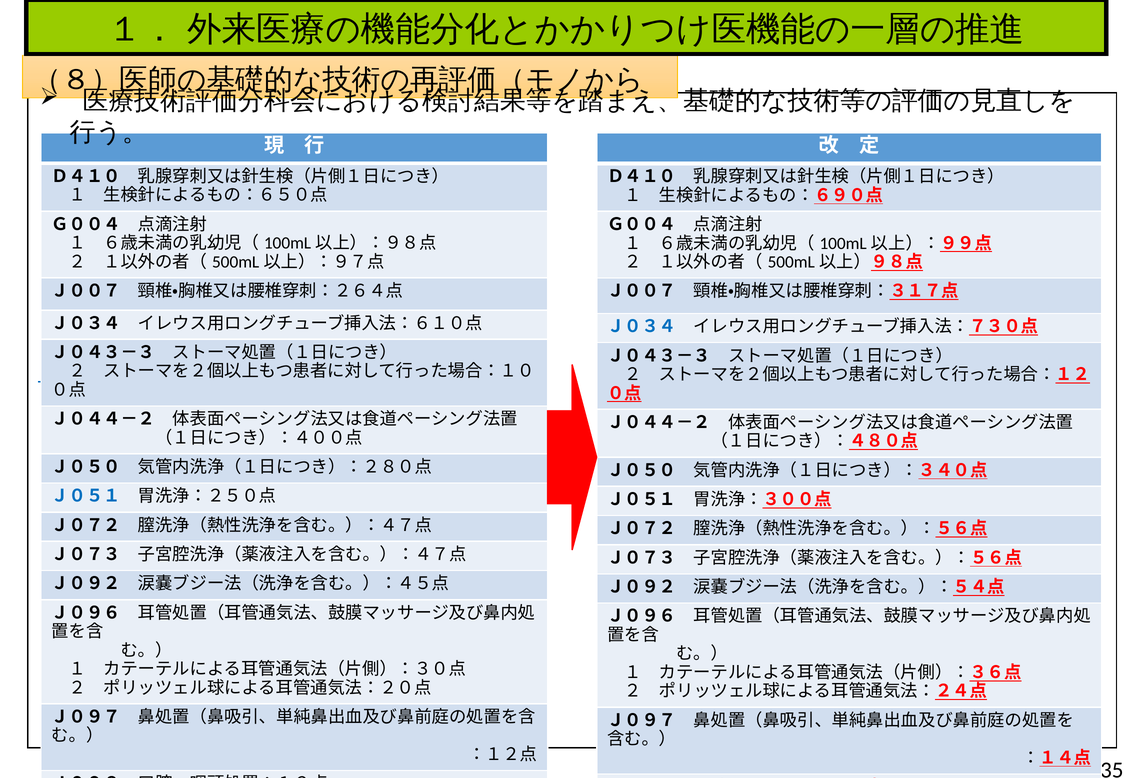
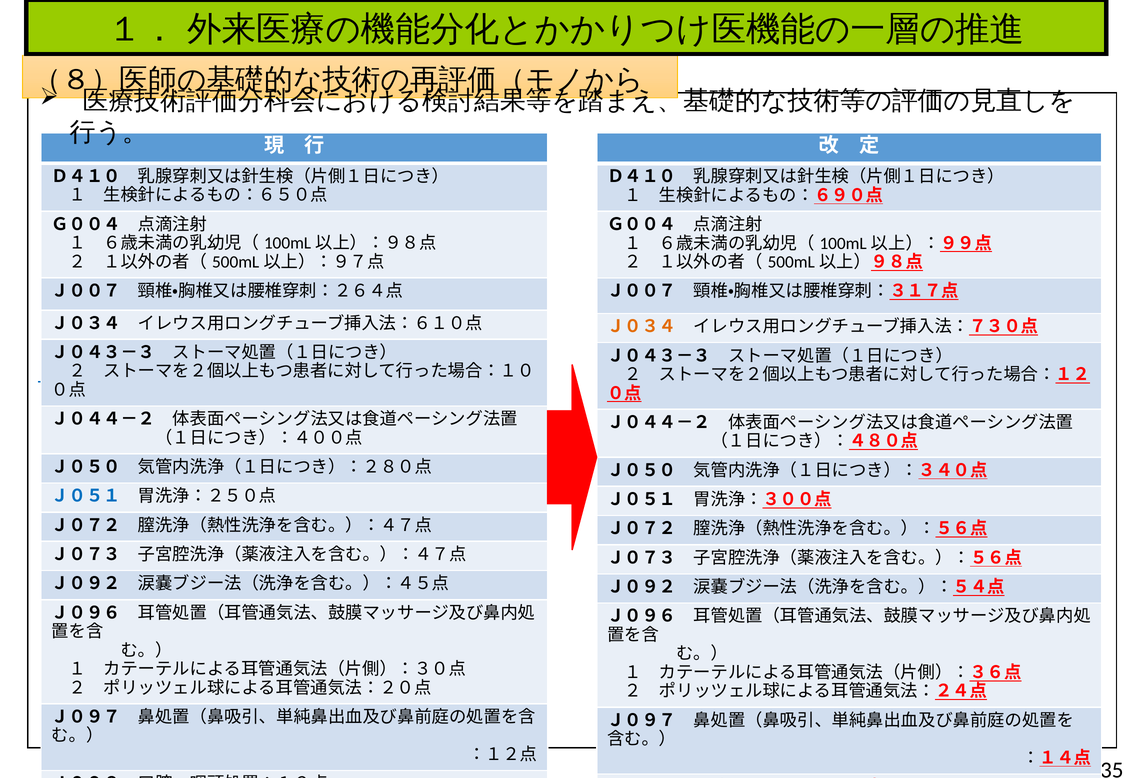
Ｊ０３４ at (642, 327) colour: blue -> orange
